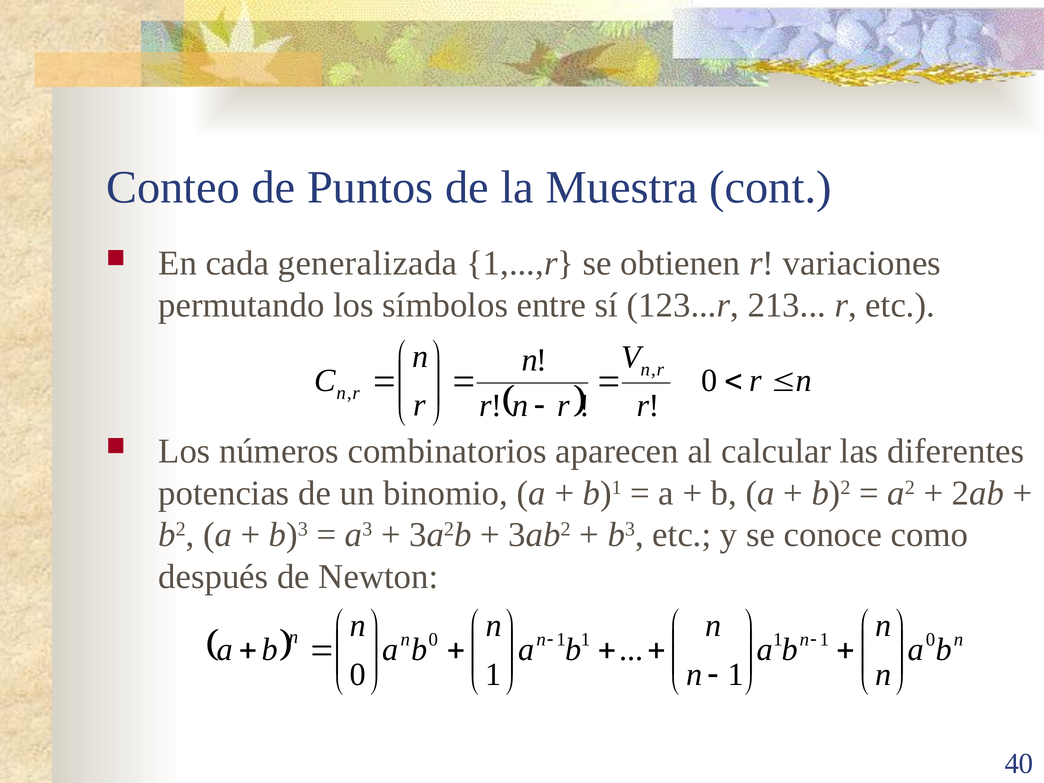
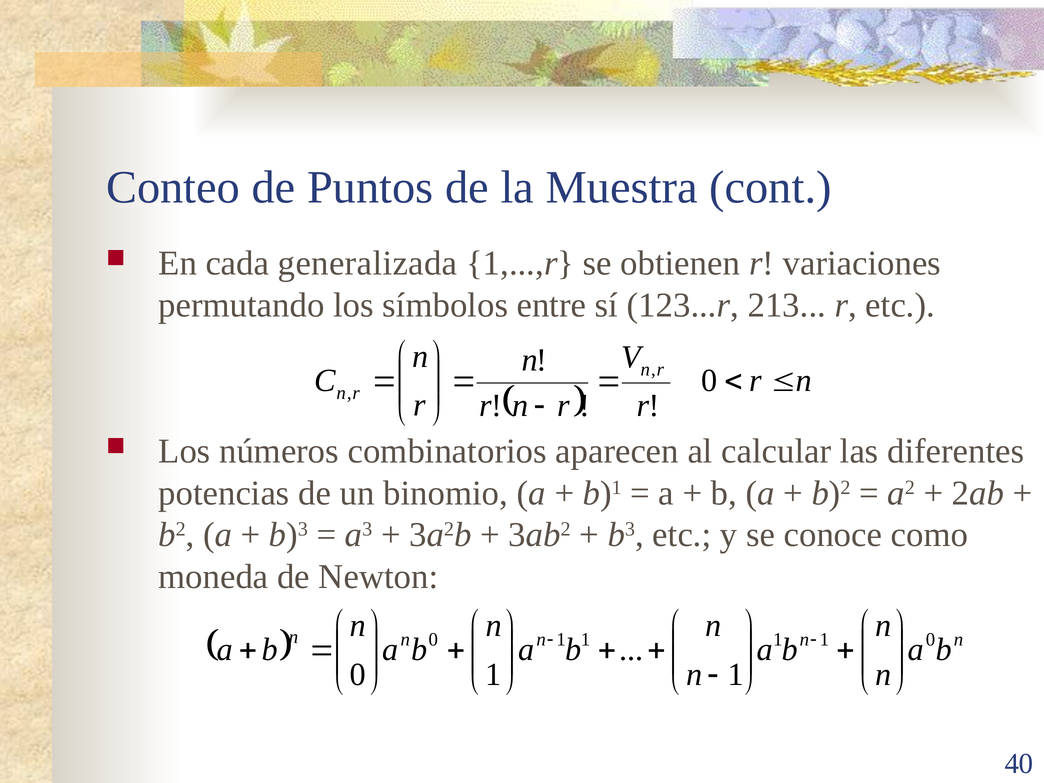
después: después -> moneda
